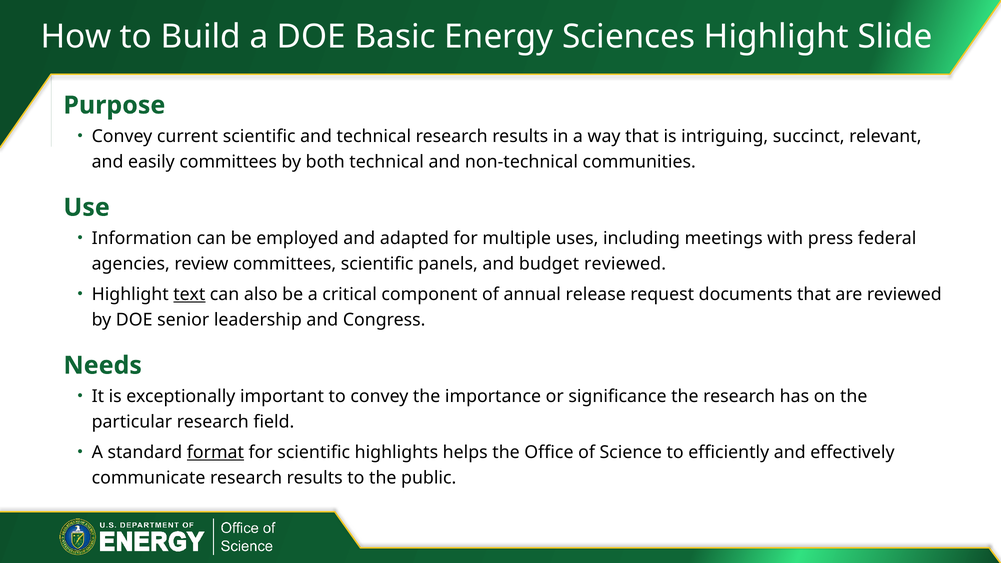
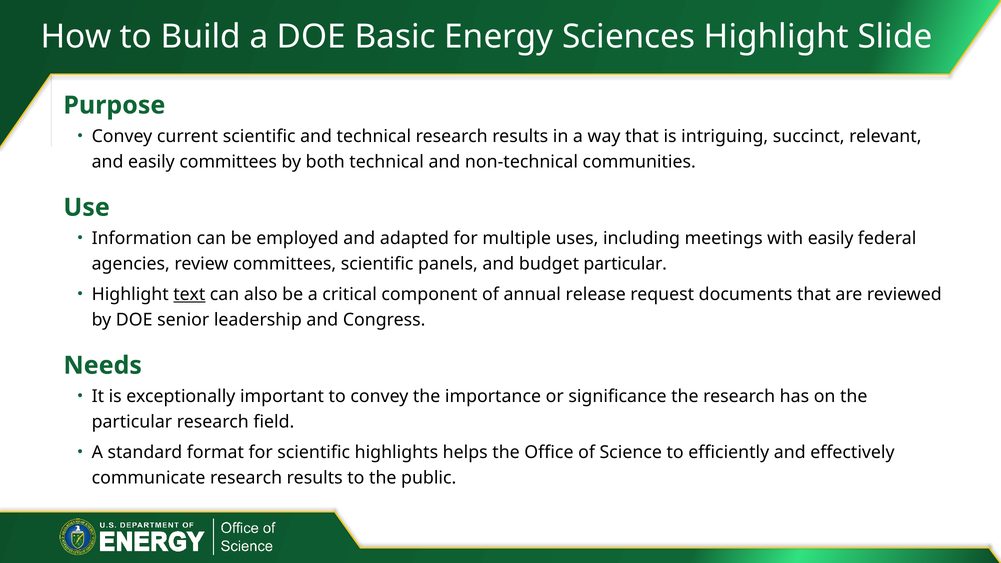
with press: press -> easily
budget reviewed: reviewed -> particular
format underline: present -> none
